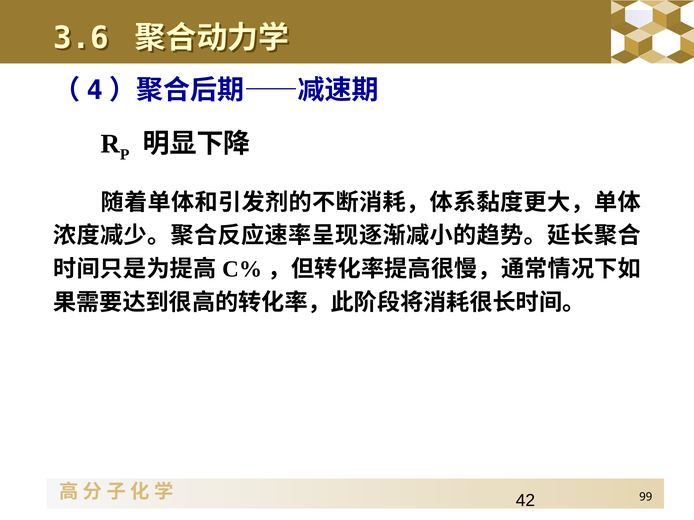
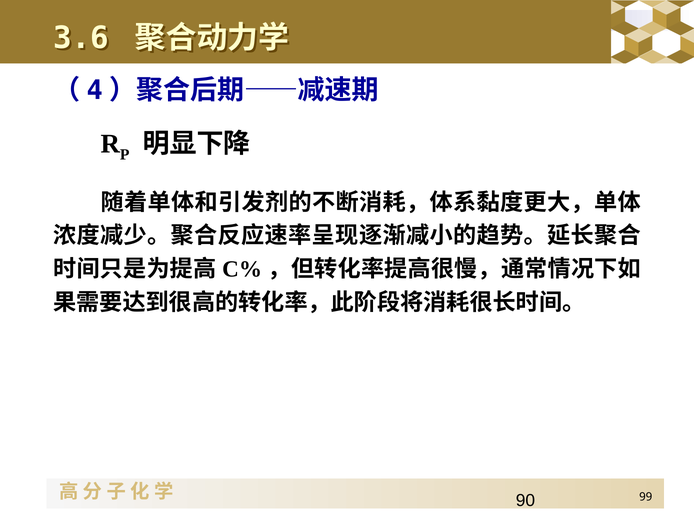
42: 42 -> 90
